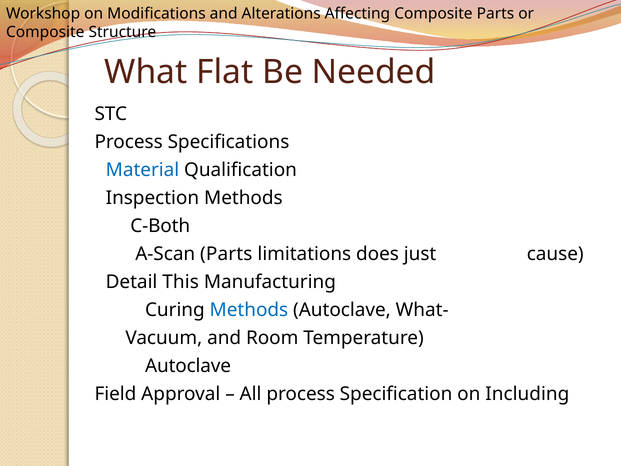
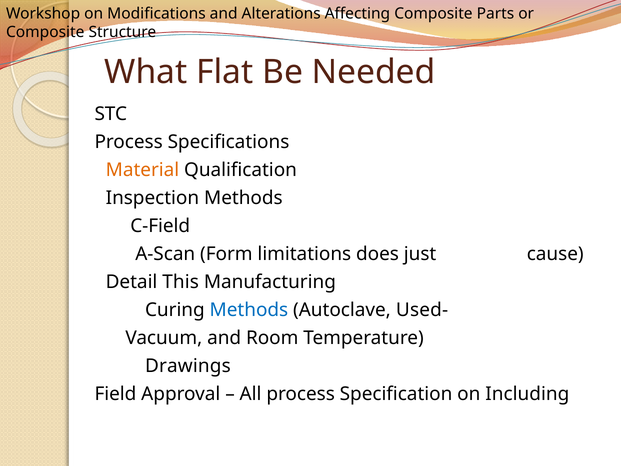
Material colour: blue -> orange
C-Both: C-Both -> C-Field
A-Scan Parts: Parts -> Form
What-: What- -> Used-
Autoclave at (188, 366): Autoclave -> Drawings
